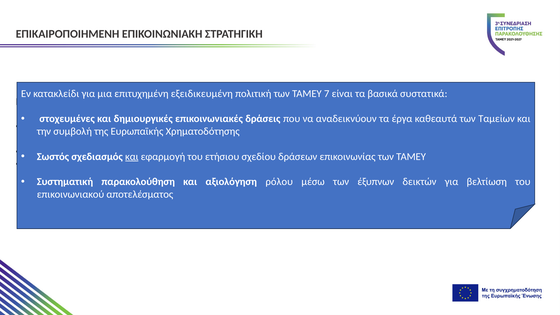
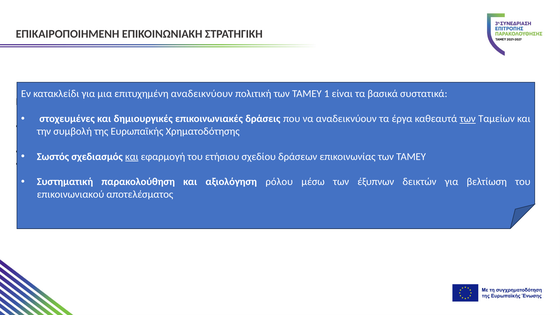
επιτυχημένη εξειδικευμένη: εξειδικευμένη -> αναδεικνύουν
7: 7 -> 1
των at (468, 119) underline: none -> present
